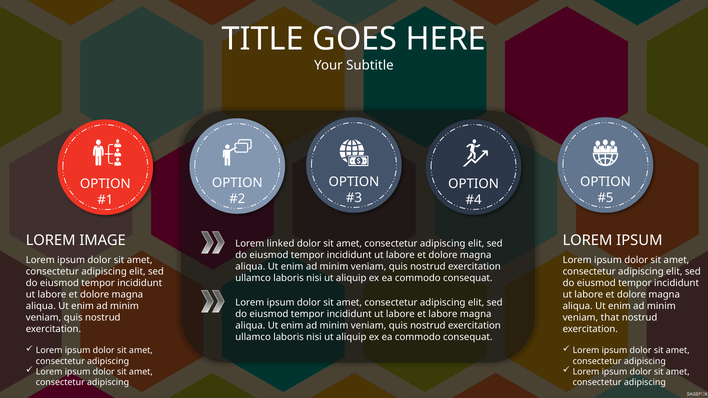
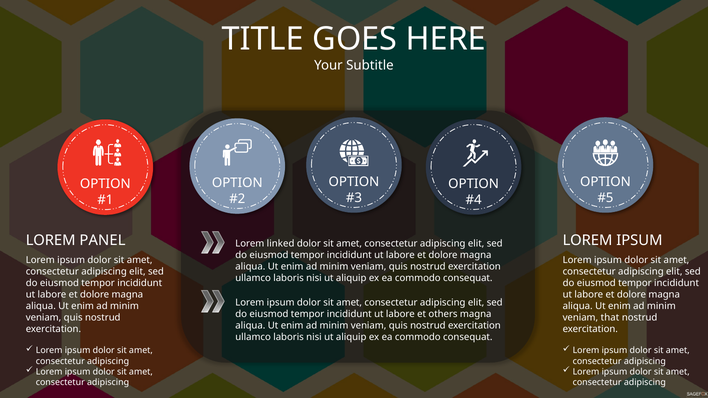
IMAGE: IMAGE -> PANEL
et labore: labore -> others
